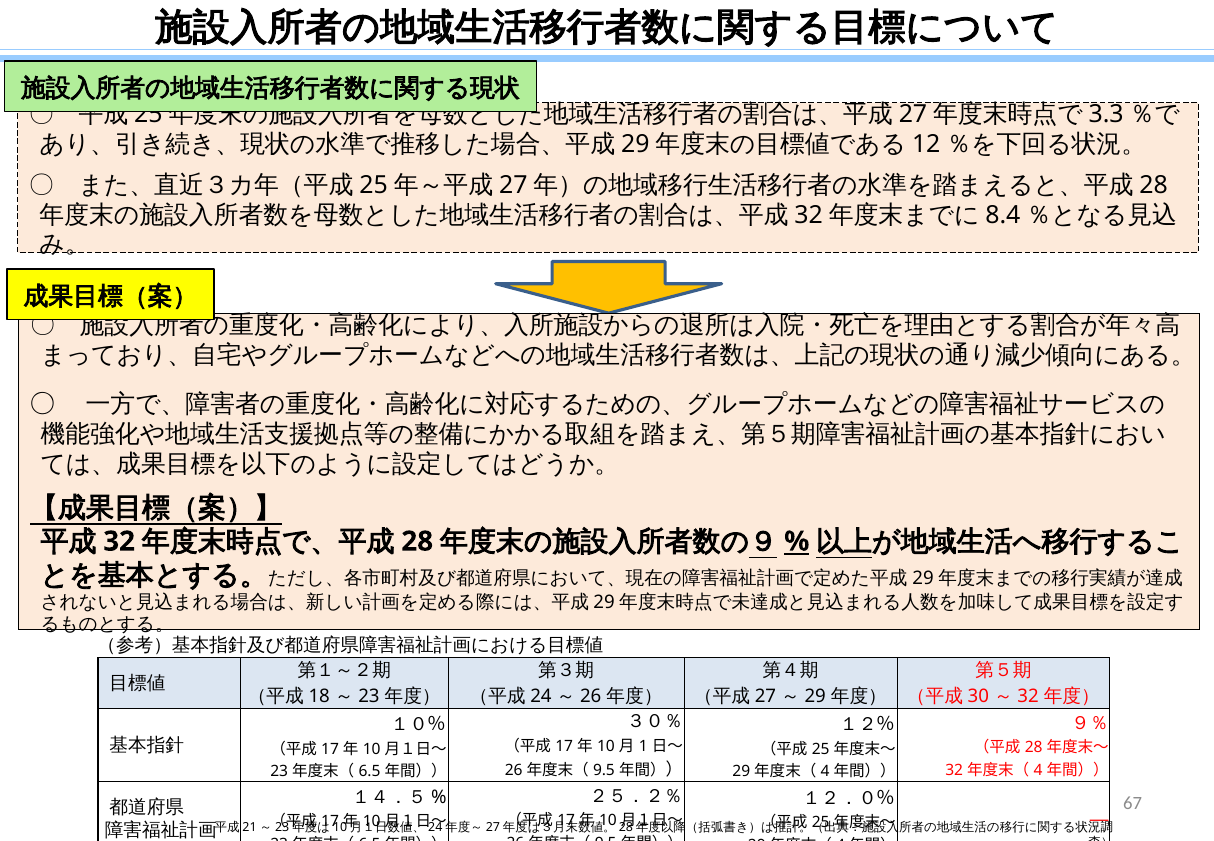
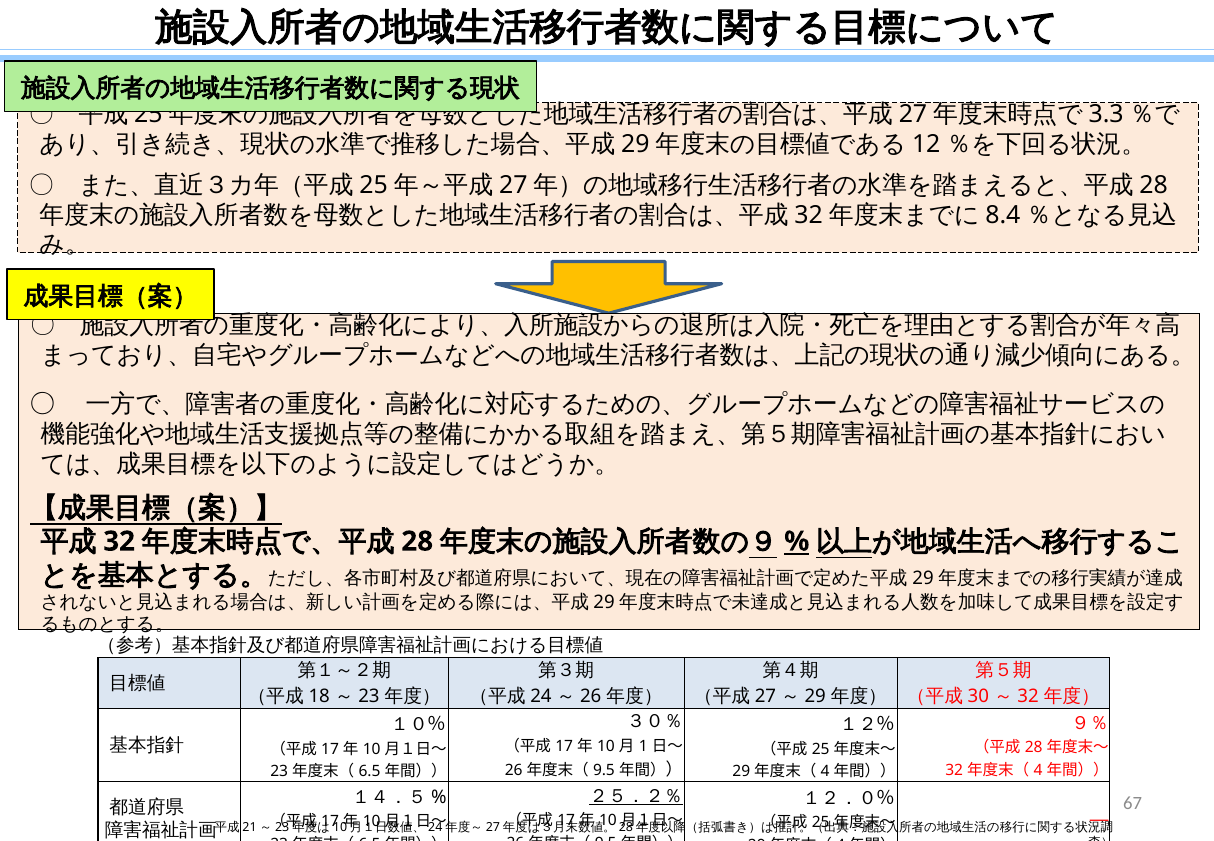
２５．２％ underline: none -> present
